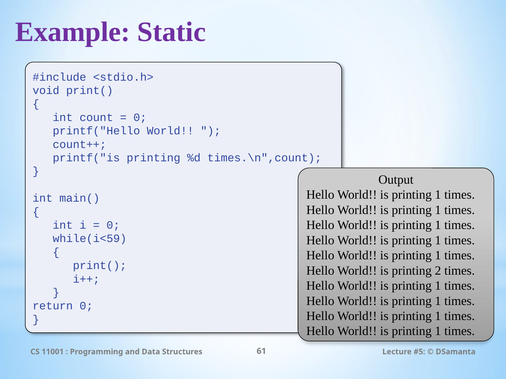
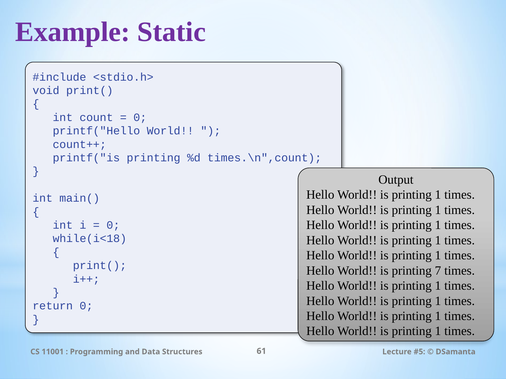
while(i<59: while(i<59 -> while(i<18
2: 2 -> 7
